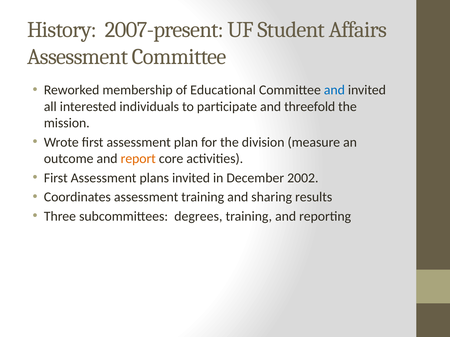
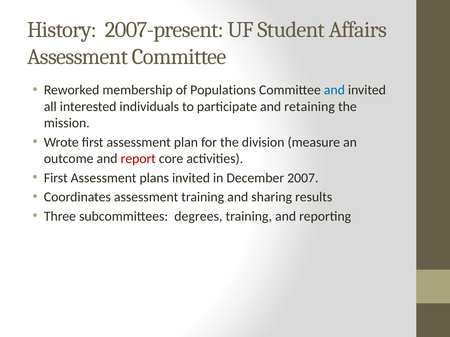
Educational: Educational -> Populations
threefold: threefold -> retaining
report colour: orange -> red
2002: 2002 -> 2007
